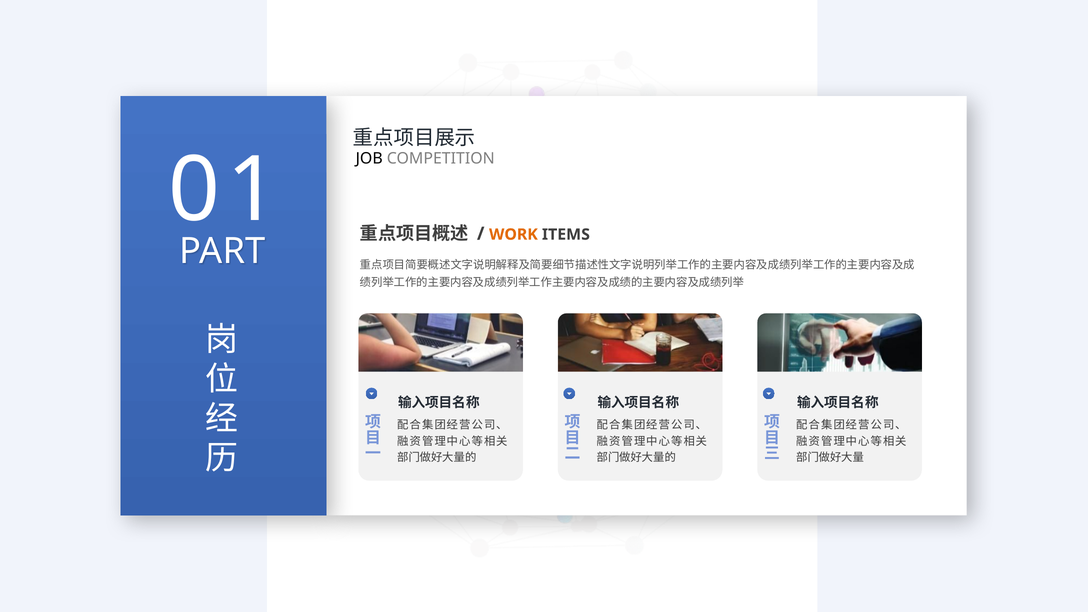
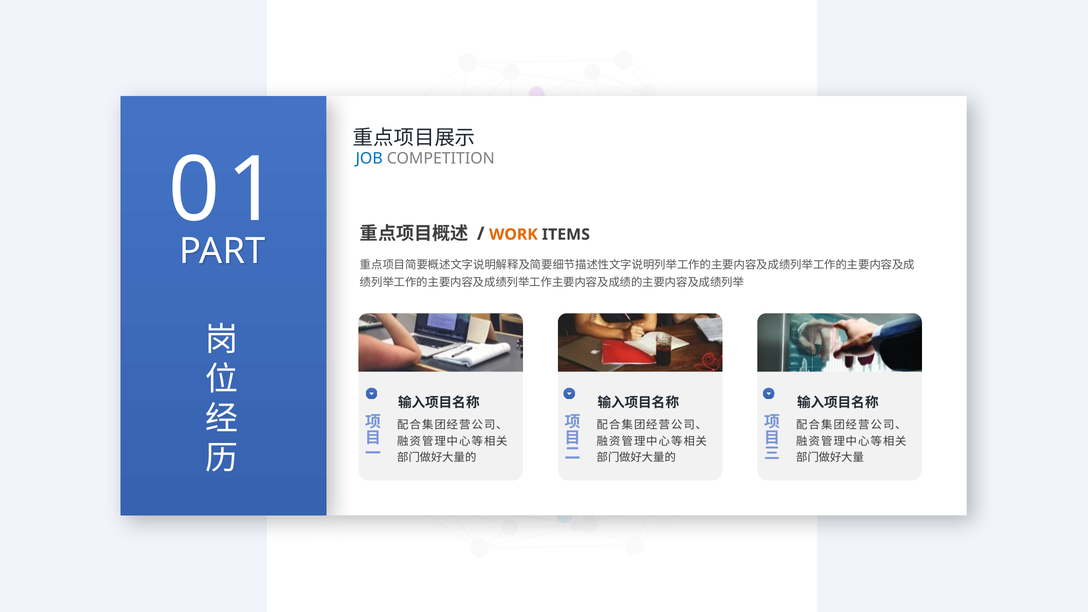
JOB colour: black -> blue
